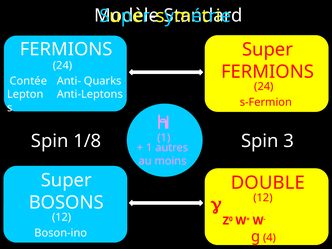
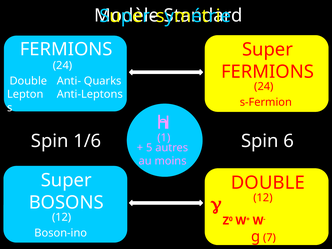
Contée at (28, 81): Contée -> Double
1/8: 1/8 -> 1/6
3: 3 -> 6
1 at (149, 148): 1 -> 5
4: 4 -> 7
